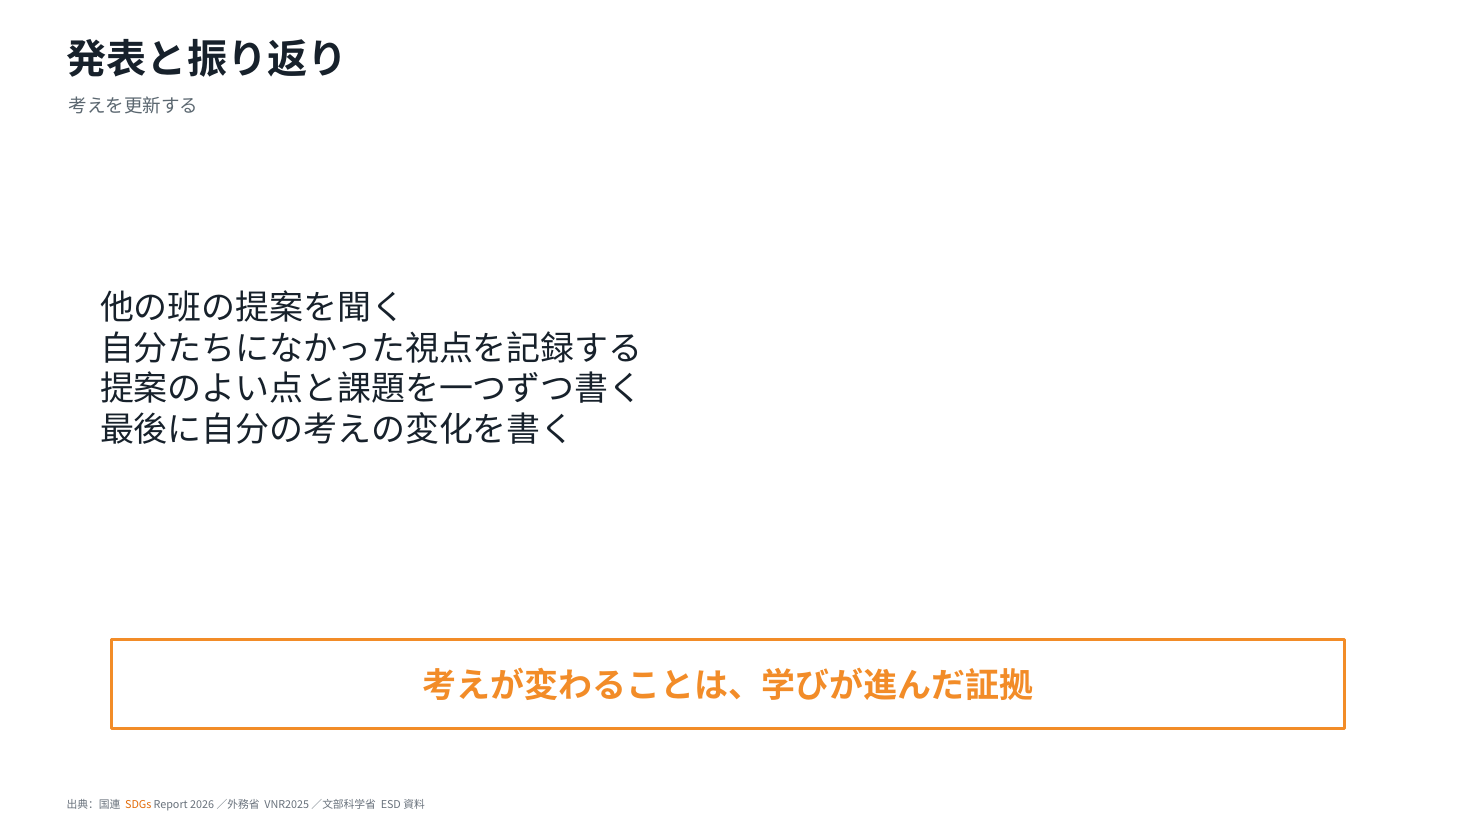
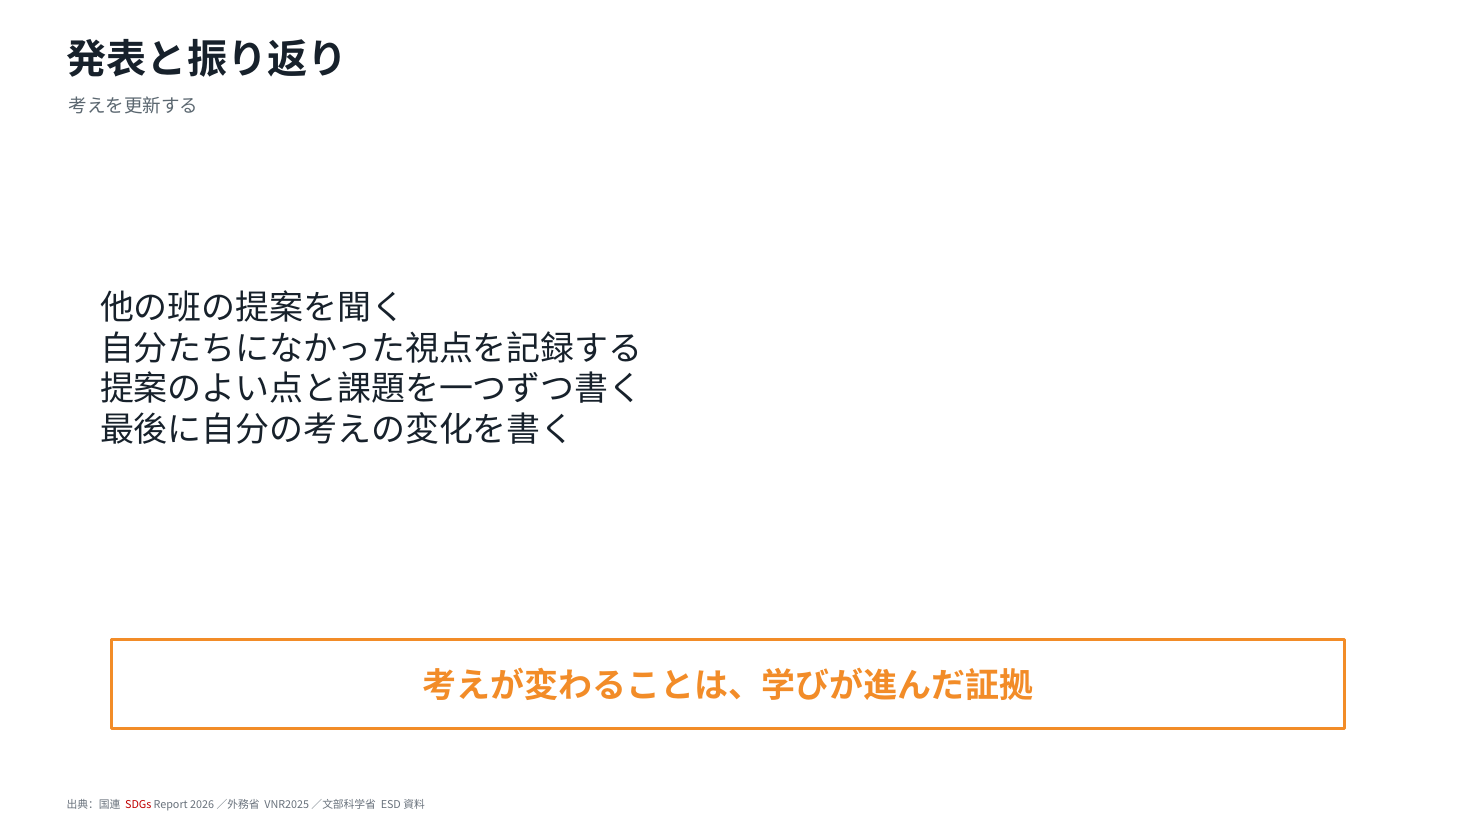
SDGs colour: orange -> red
